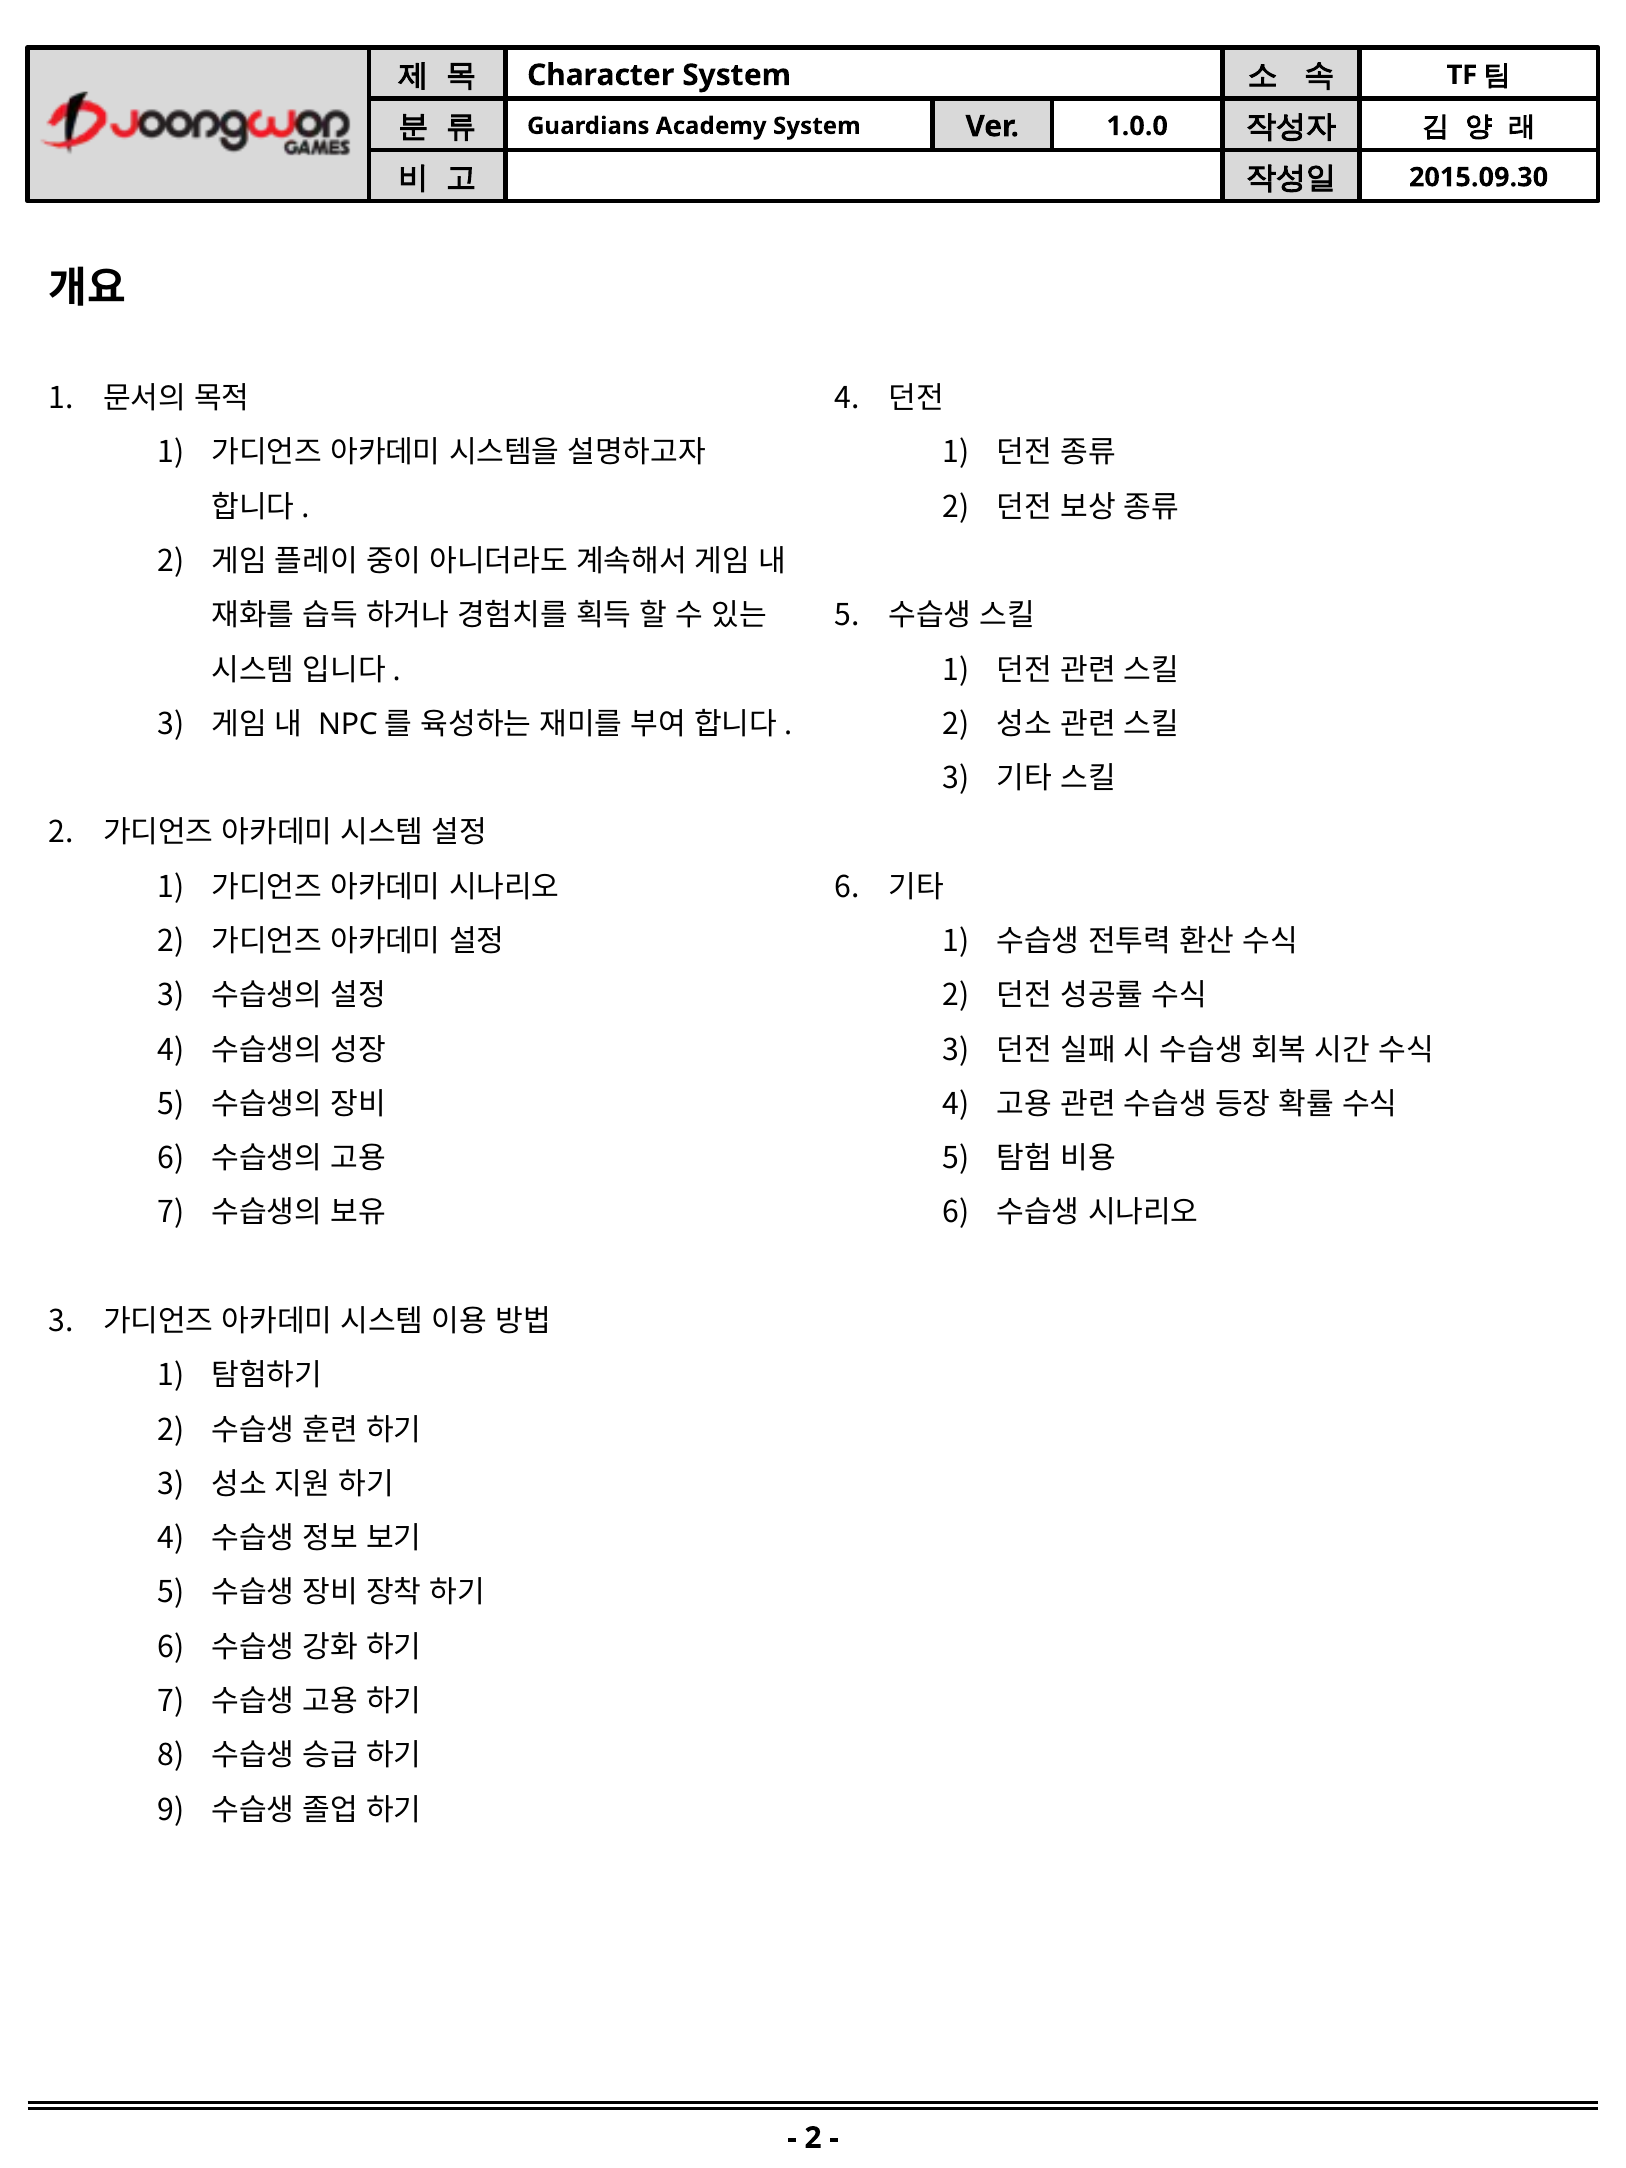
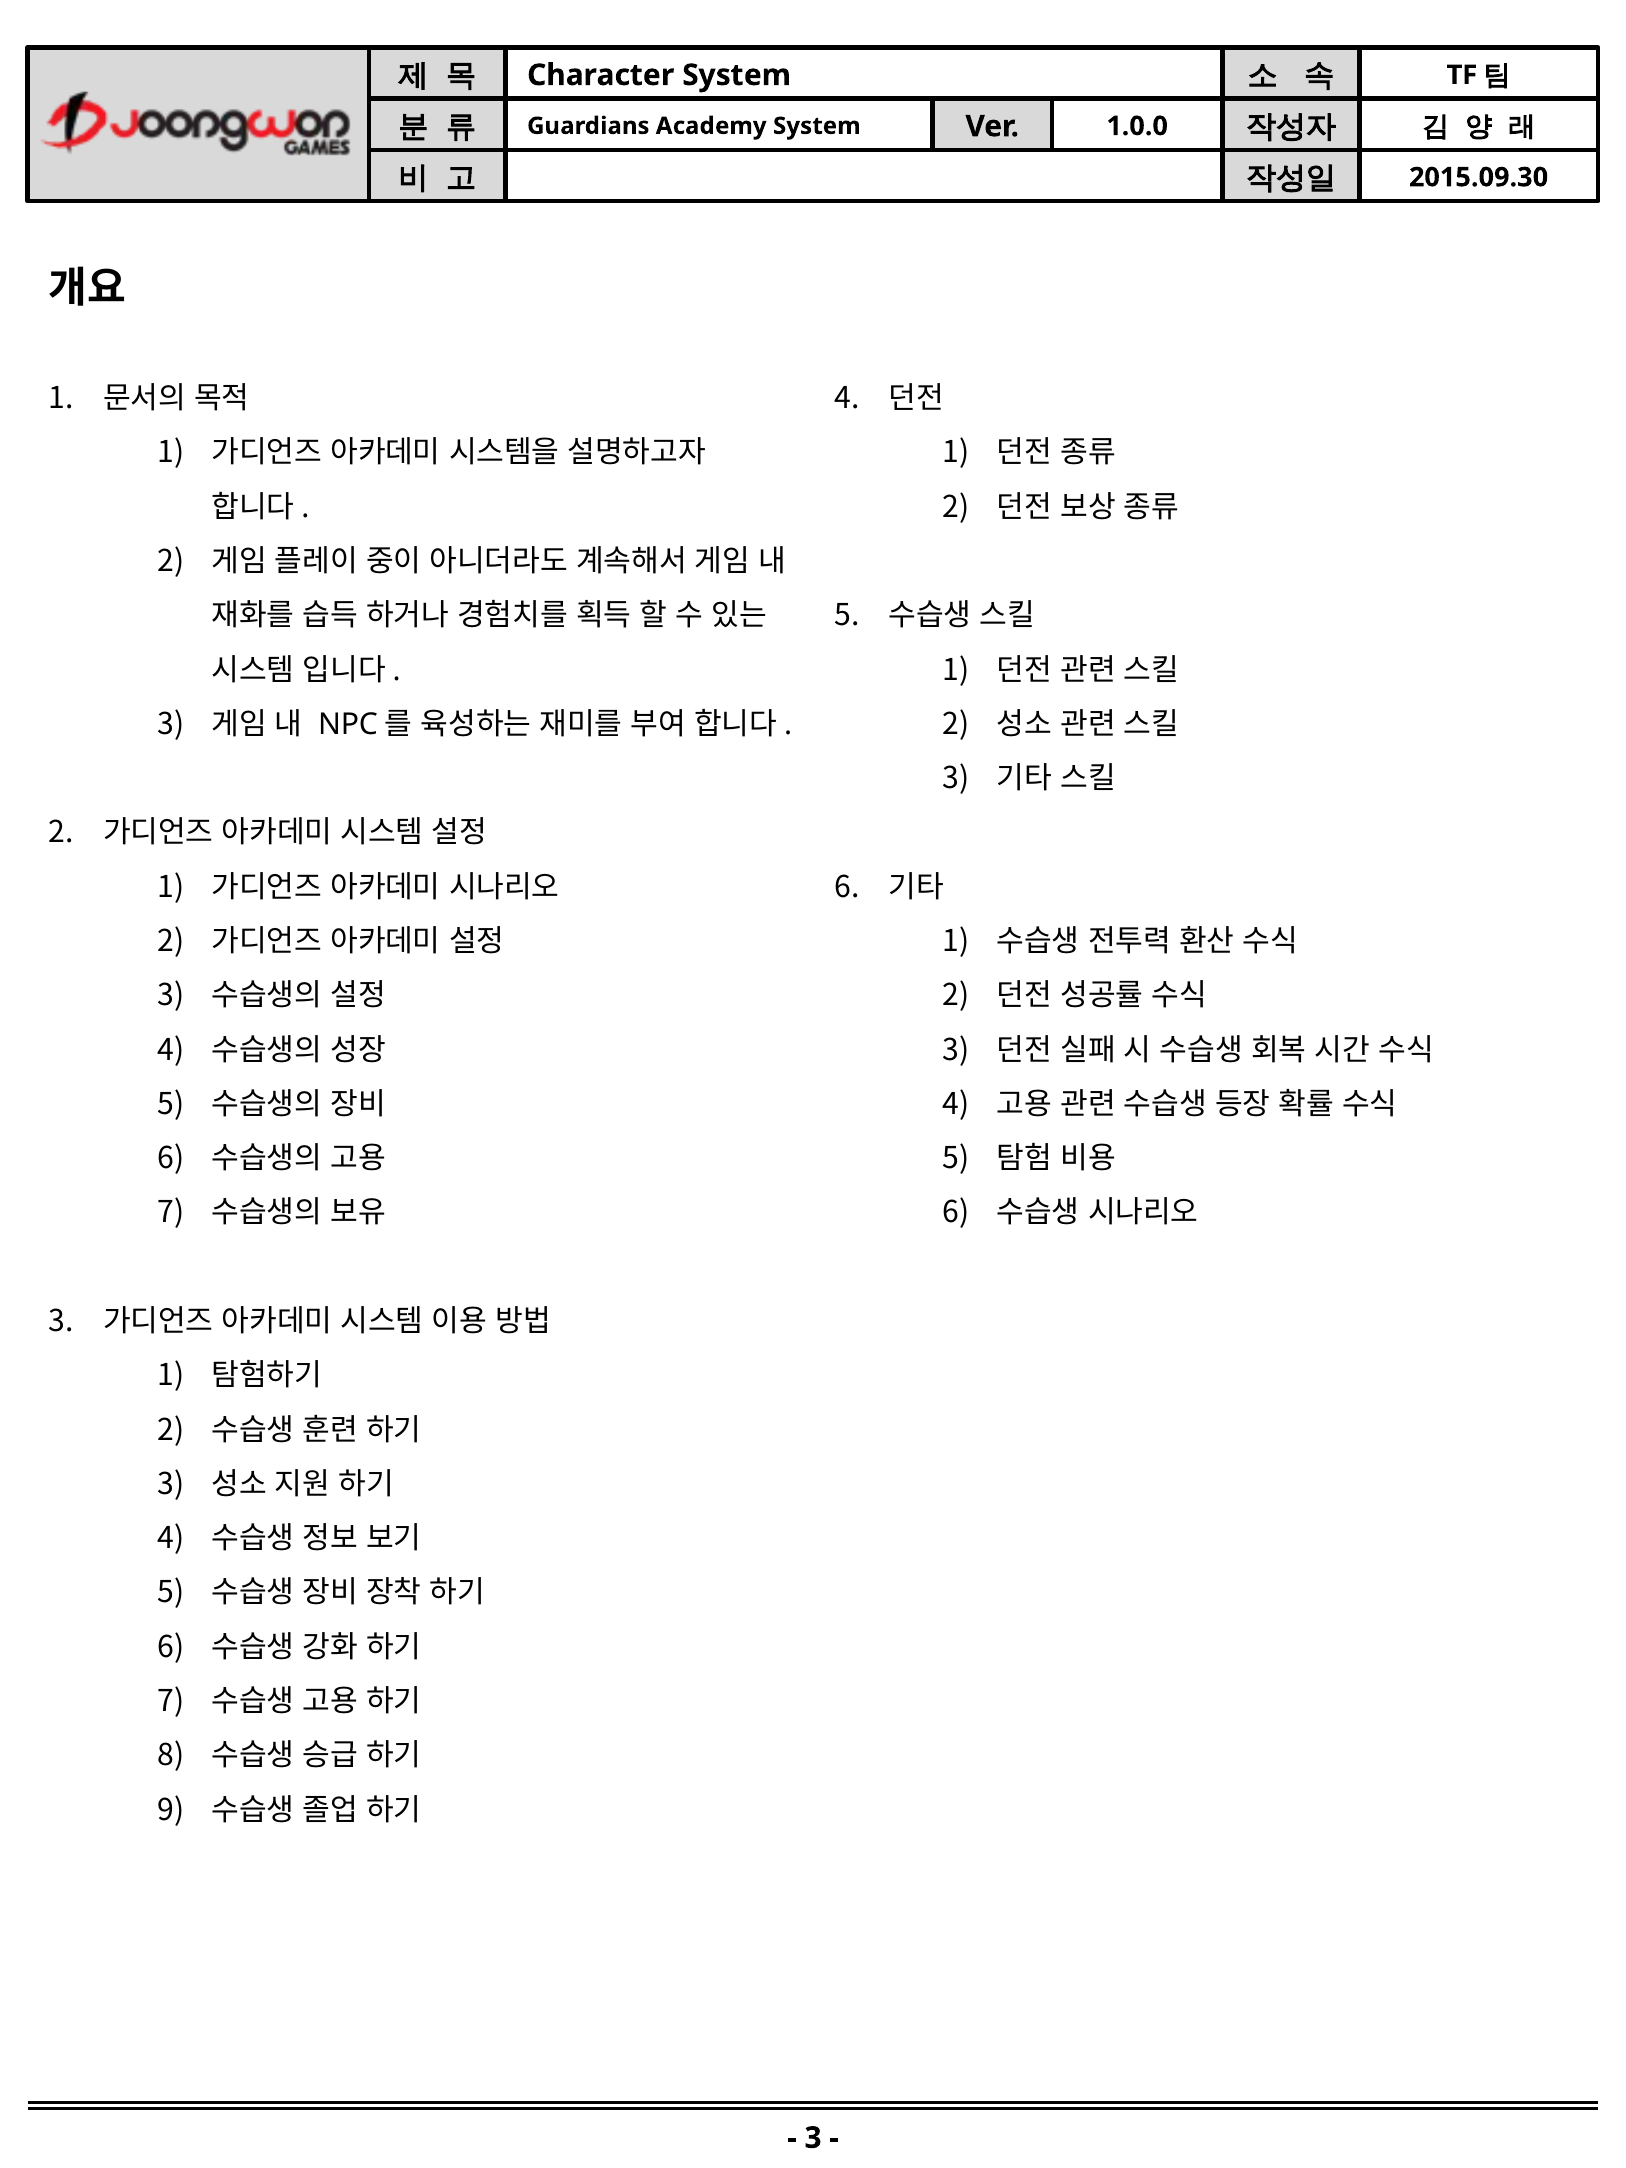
2 at (813, 2138): 2 -> 3
